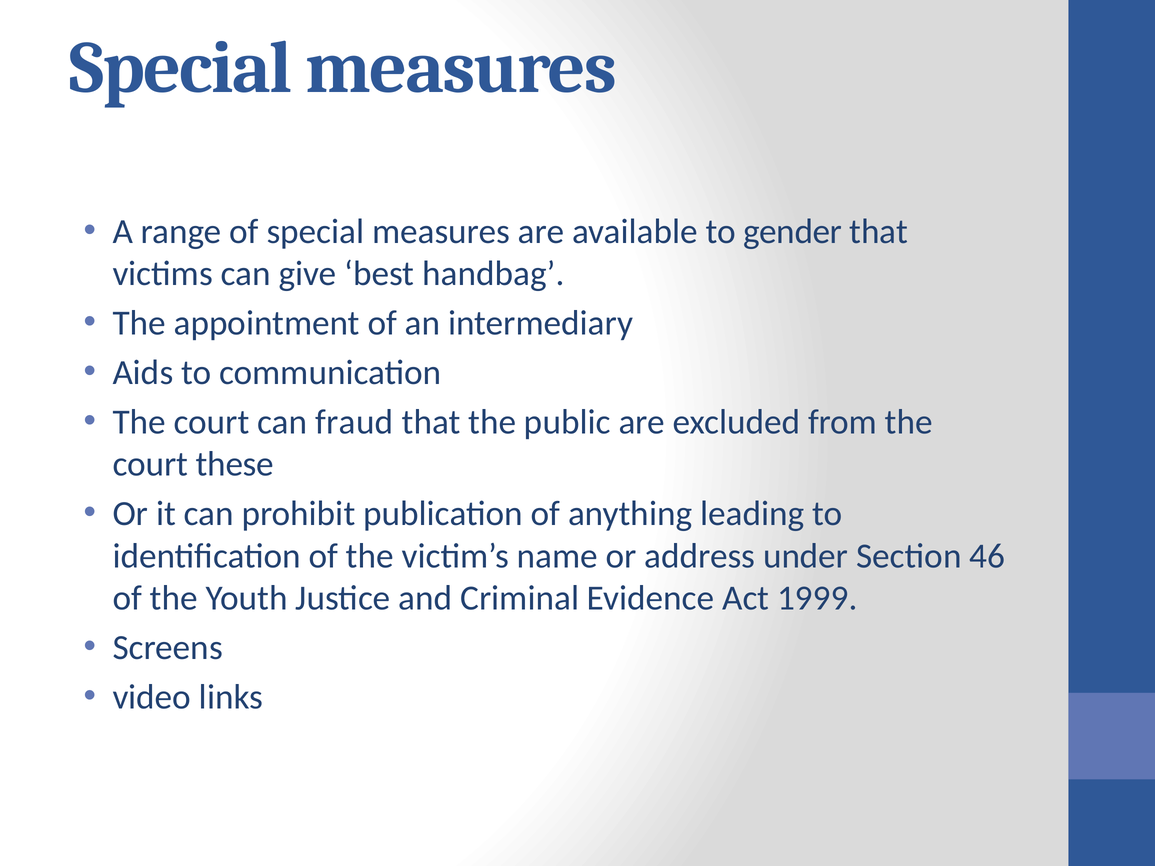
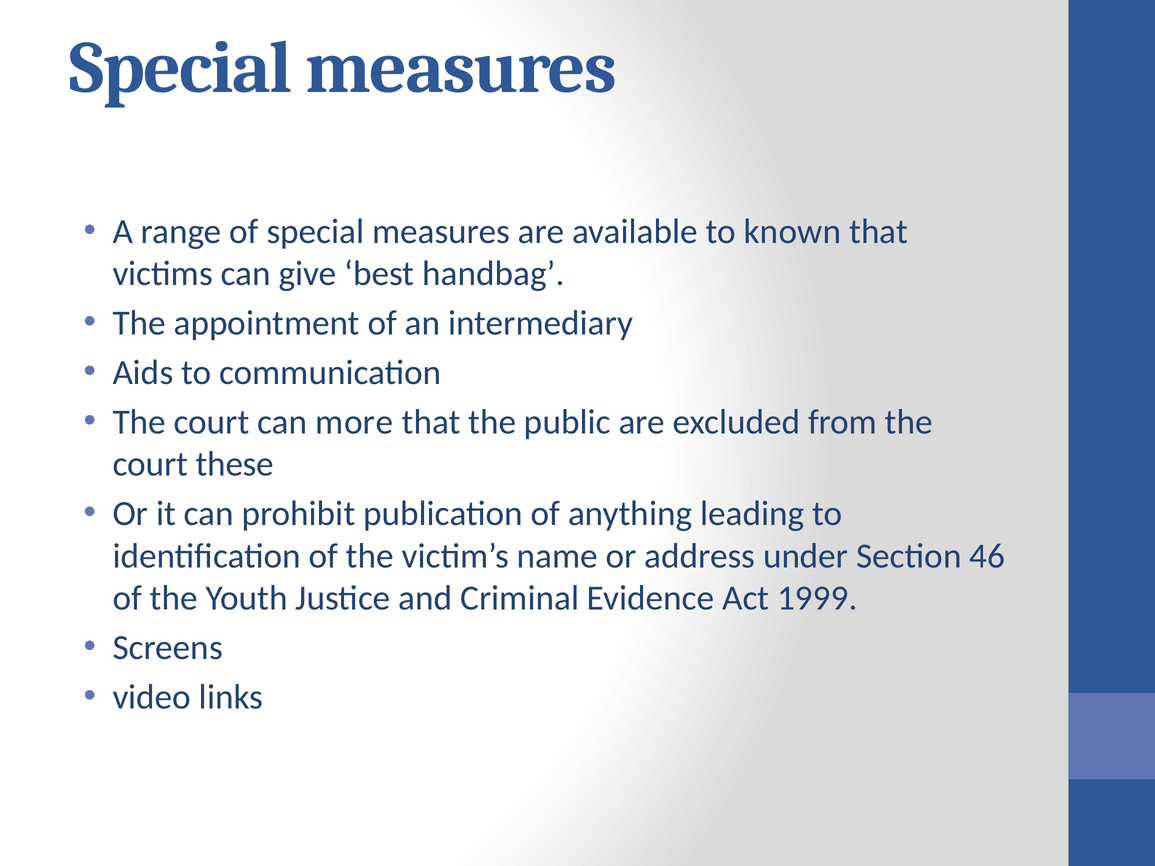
gender: gender -> known
fraud: fraud -> more
